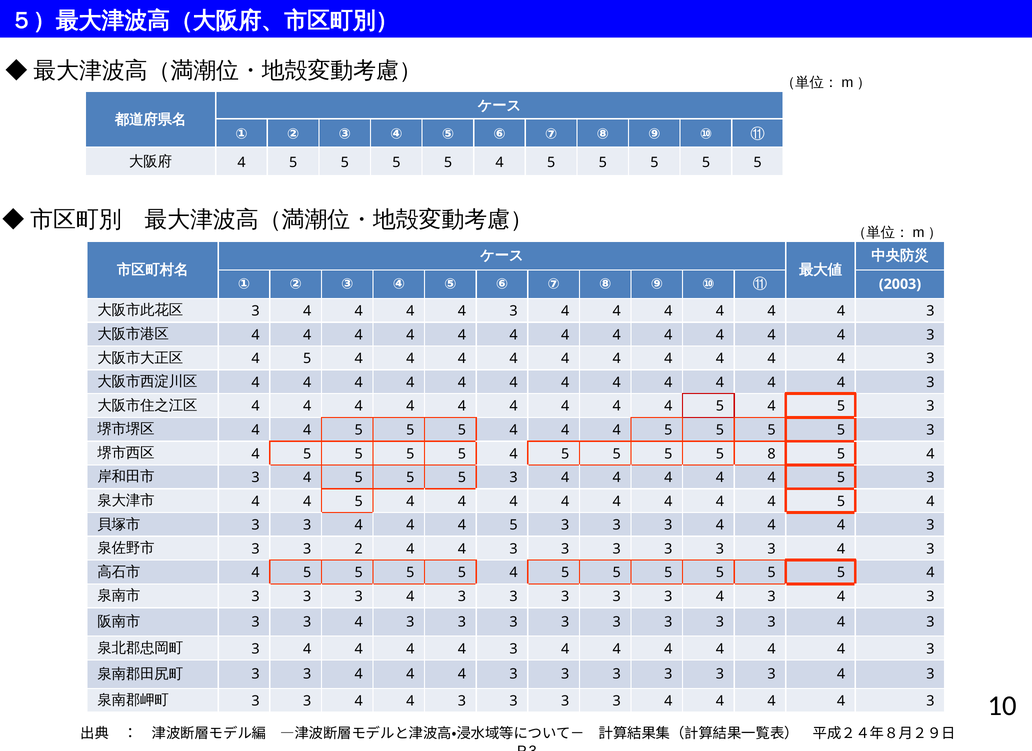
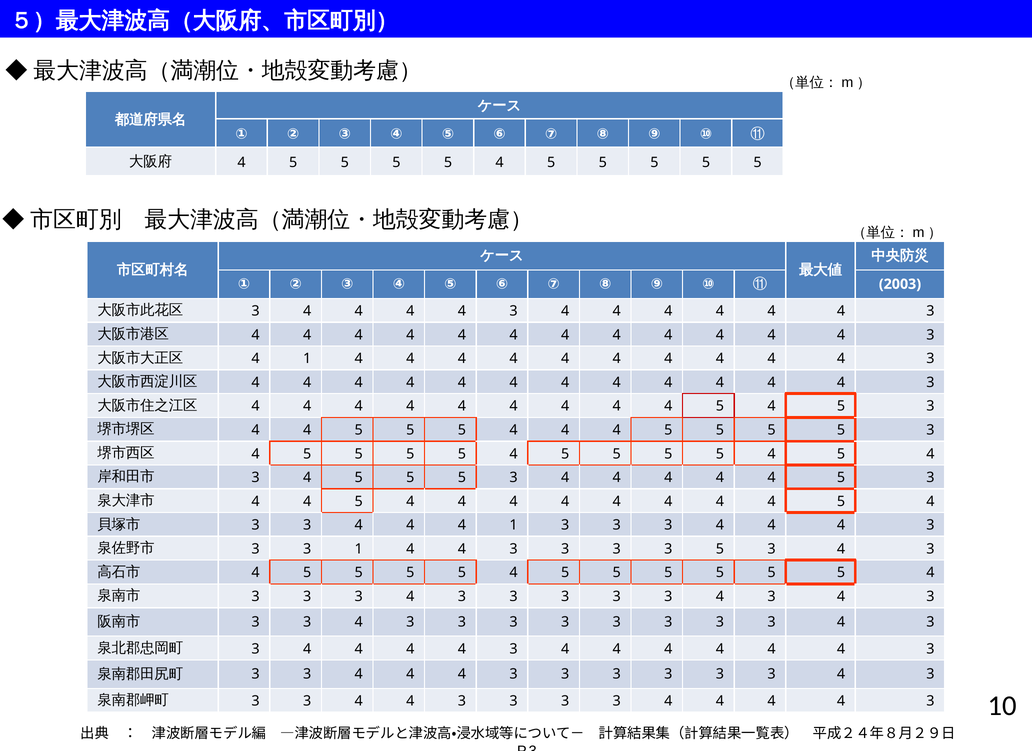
5 at (307, 359): 5 -> 1
8 at (772, 454): 8 -> 4
5 at (514, 526): 5 -> 1
3 2: 2 -> 1
3 at (720, 550): 3 -> 5
